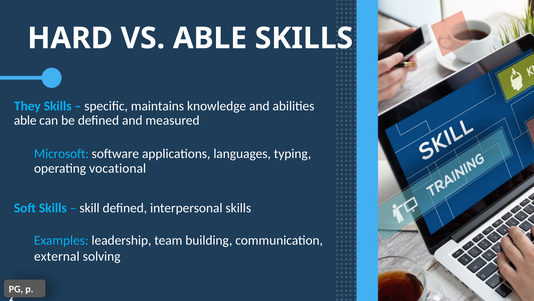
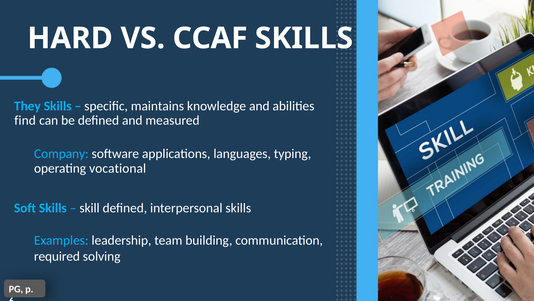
VS ABLE: ABLE -> CCAF
able at (25, 120): able -> find
Microsoft: Microsoft -> Company
external: external -> required
